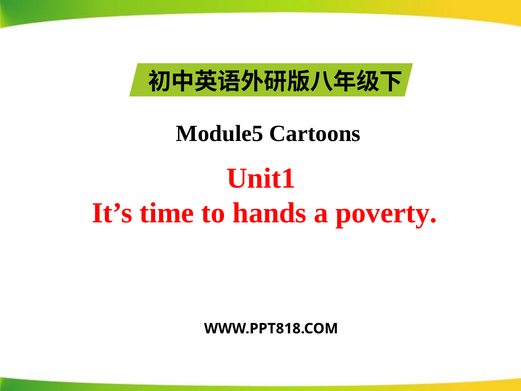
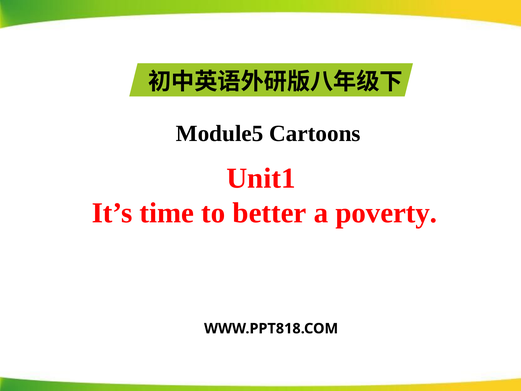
hands: hands -> better
